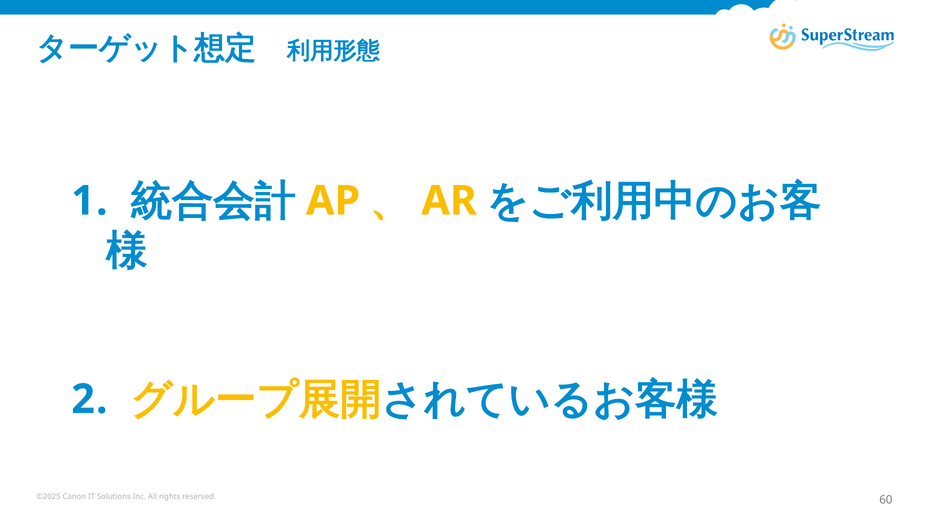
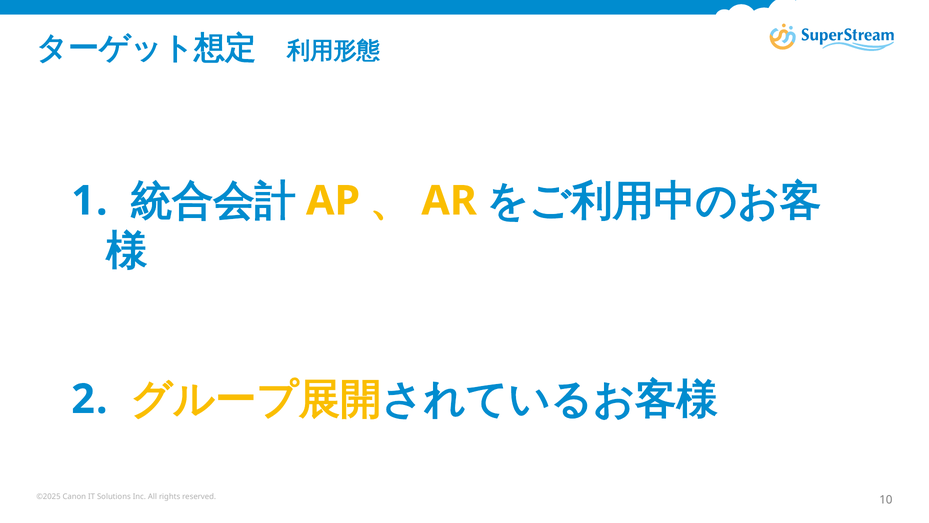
60: 60 -> 10
